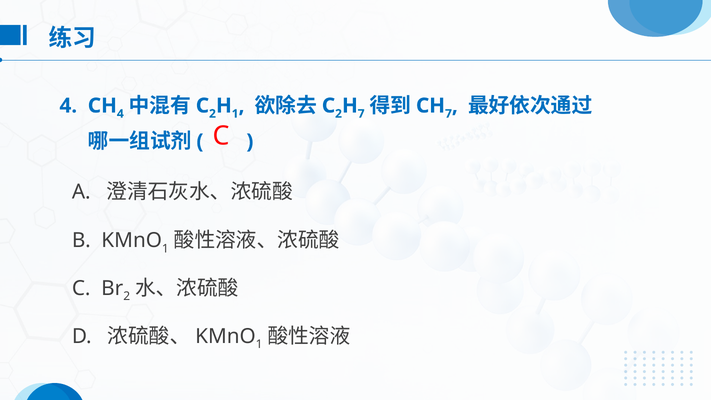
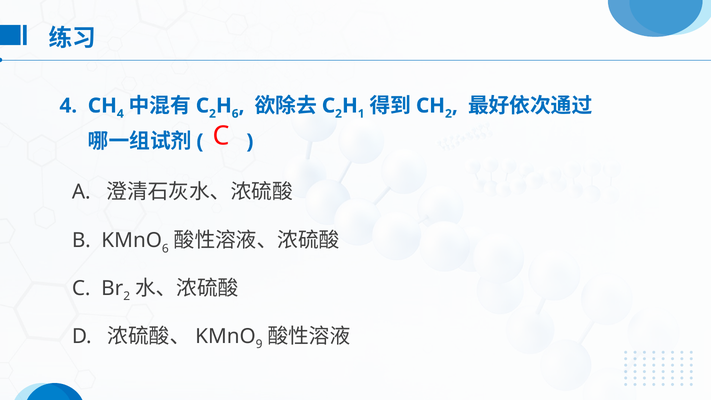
1 at (235, 114): 1 -> 6
7 at (361, 114): 7 -> 1
7 at (448, 114): 7 -> 2
1 at (165, 249): 1 -> 6
1 at (259, 344): 1 -> 9
